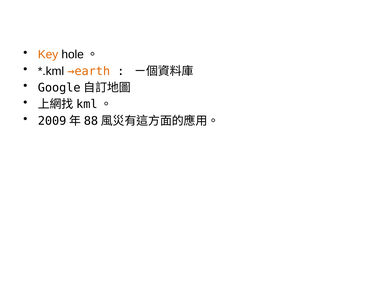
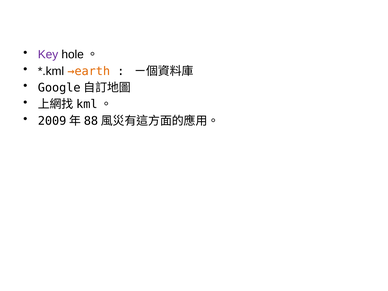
Key colour: orange -> purple
